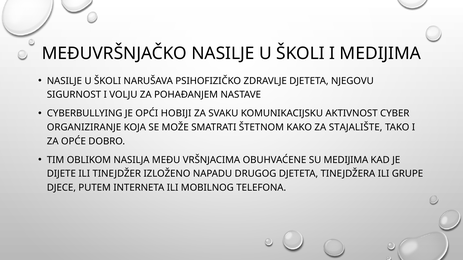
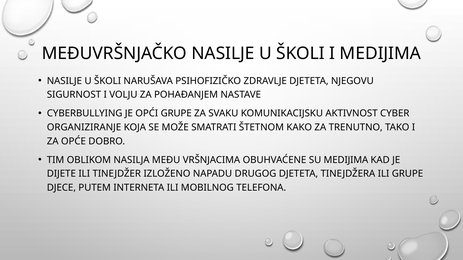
OPĆI HOBIJI: HOBIJI -> GRUPE
STAJALIŠTE: STAJALIŠTE -> TRENUTNO
